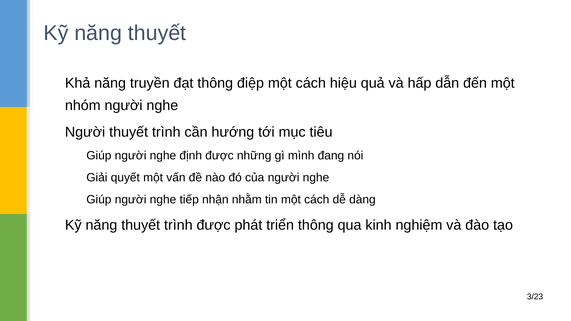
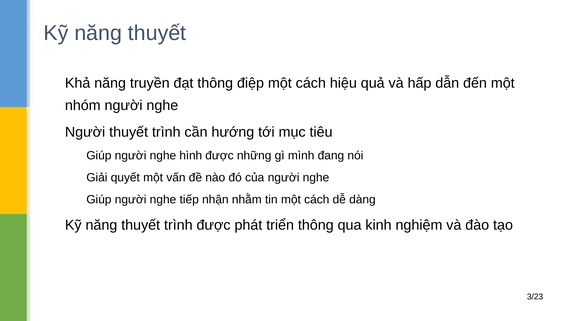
định: định -> hình
